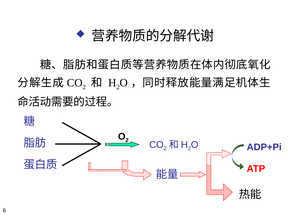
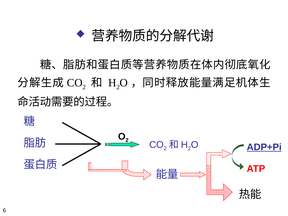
ADP+Pi underline: none -> present
